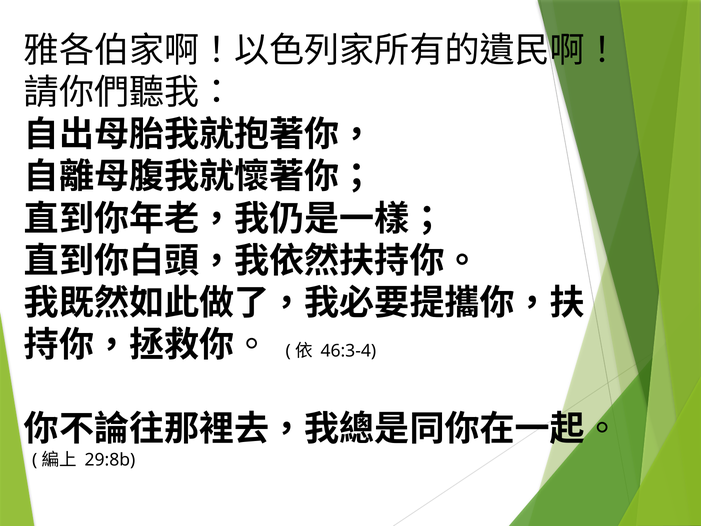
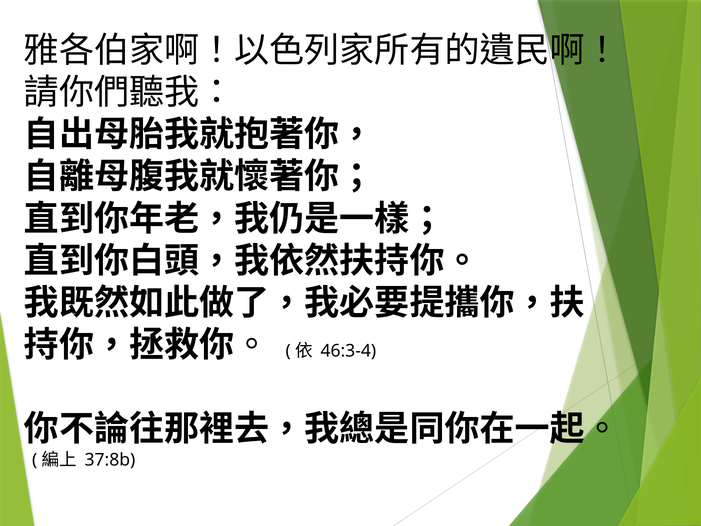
29:8b: 29:8b -> 37:8b
